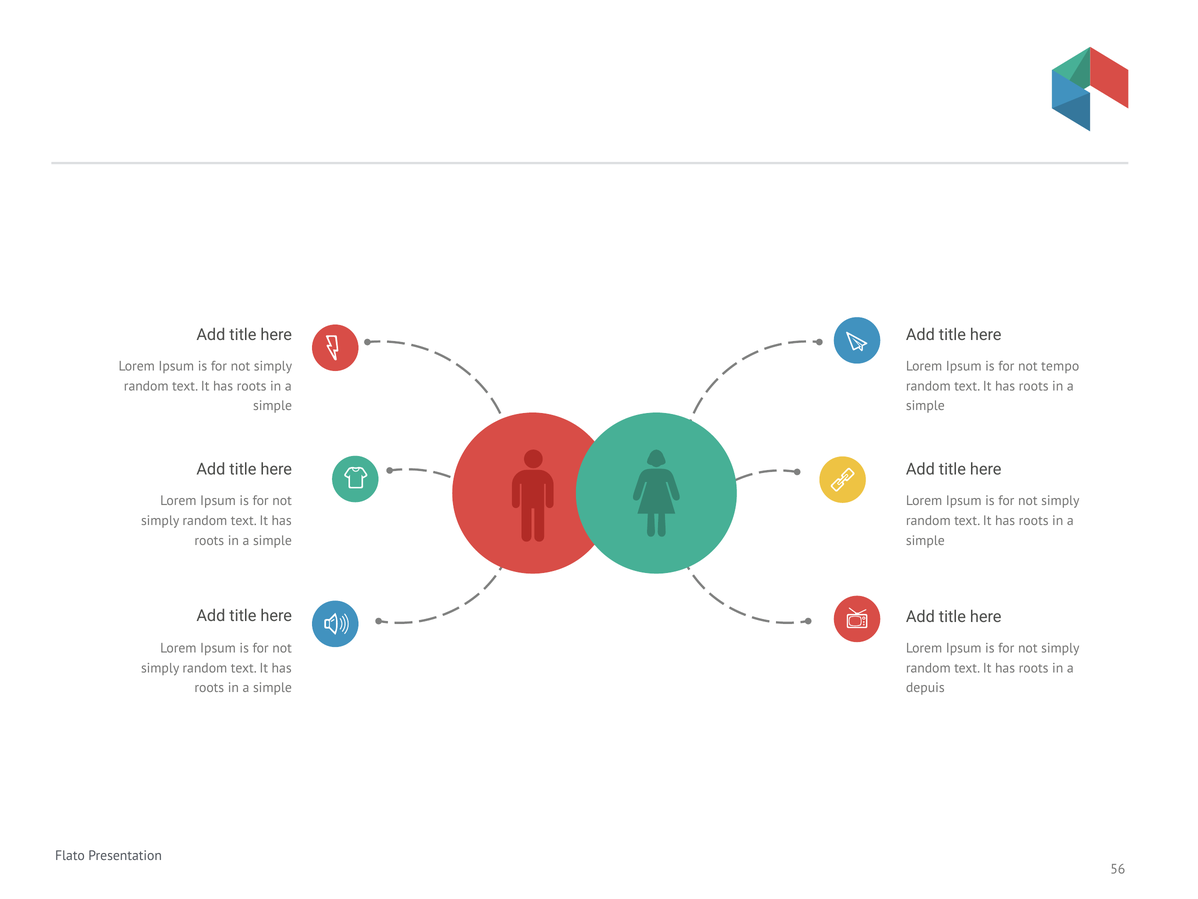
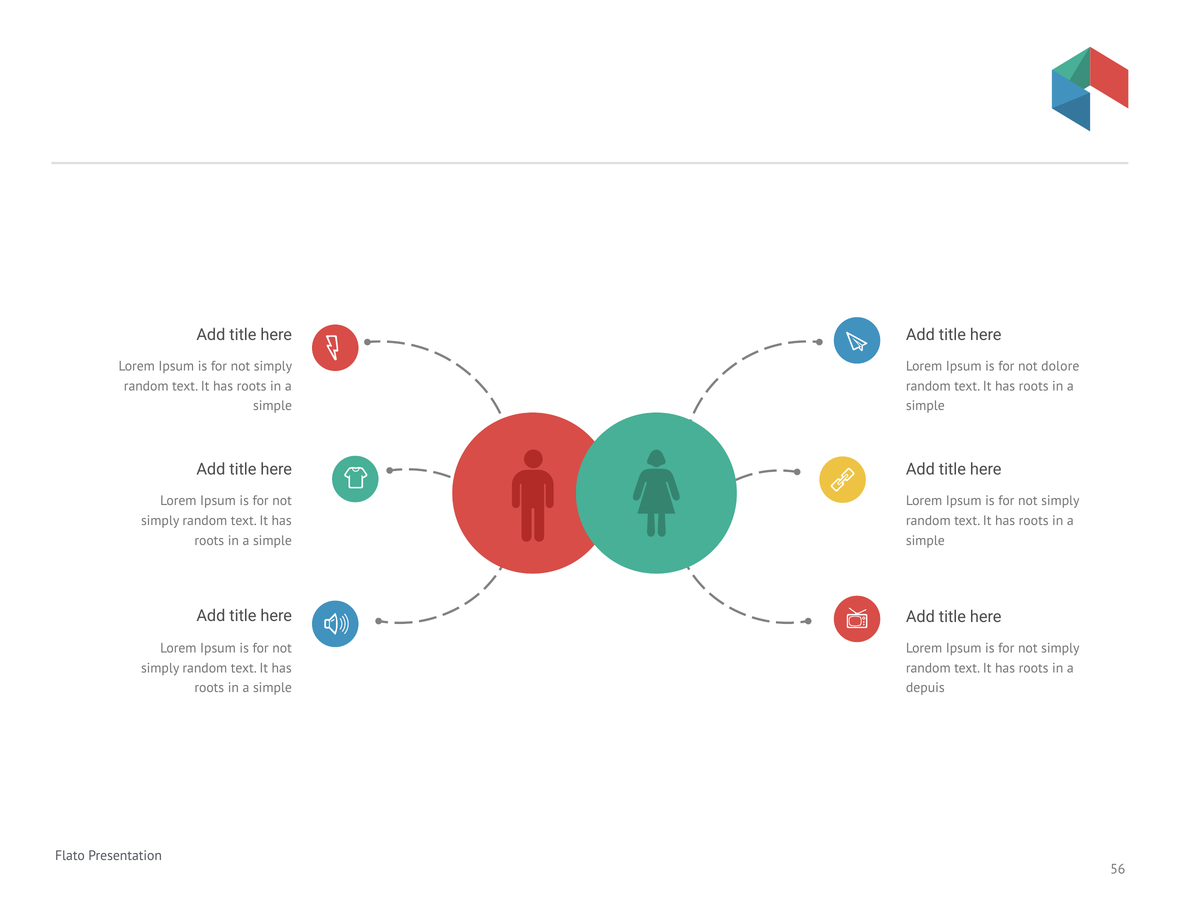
tempo: tempo -> dolore
